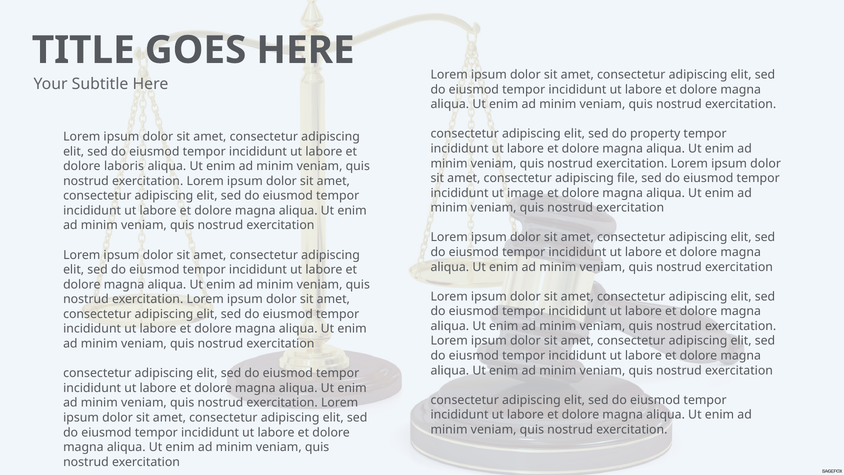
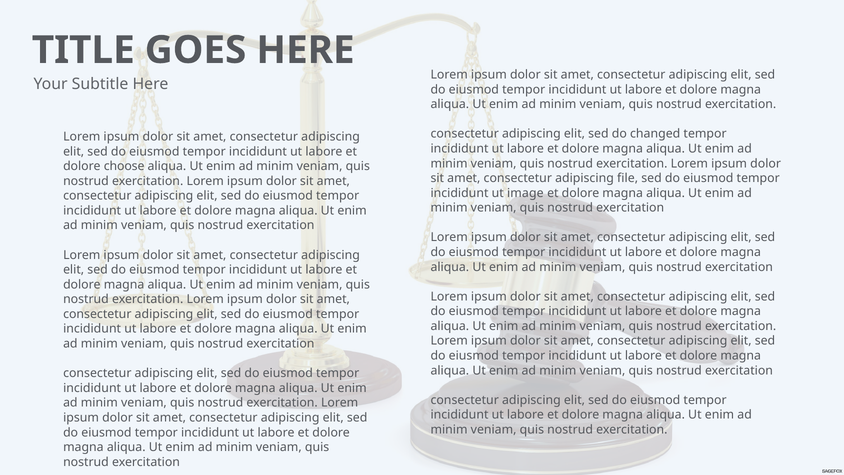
property: property -> changed
laboris: laboris -> choose
